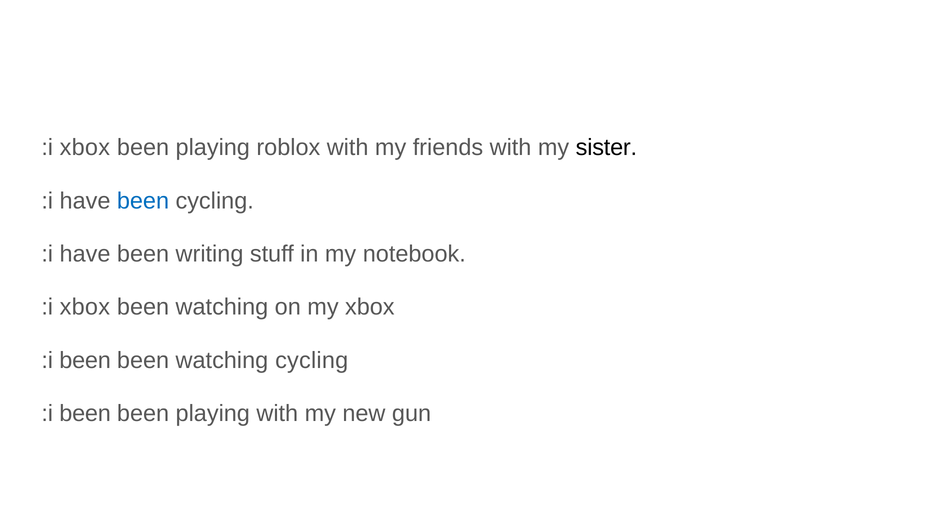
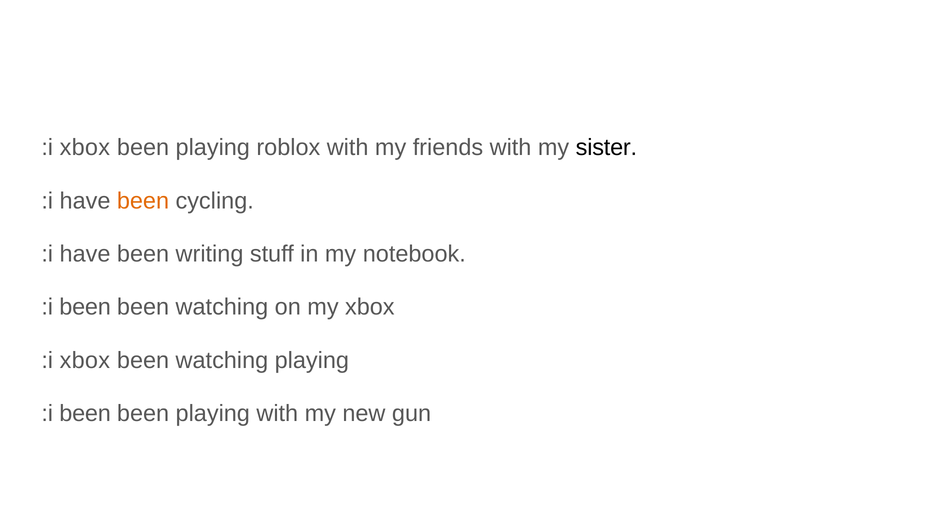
been at (143, 201) colour: blue -> orange
xbox at (85, 307): xbox -> been
been at (85, 361): been -> xbox
watching cycling: cycling -> playing
